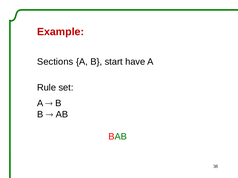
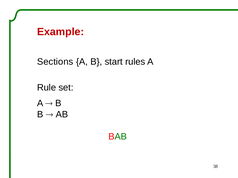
have: have -> rules
